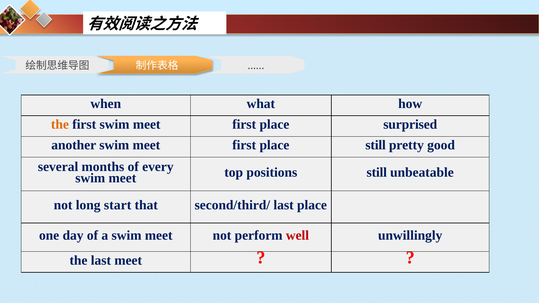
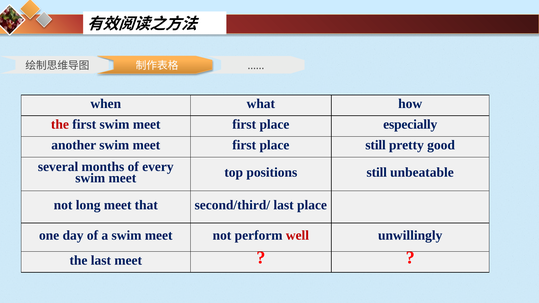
the at (60, 124) colour: orange -> red
surprised: surprised -> especially
long start: start -> meet
